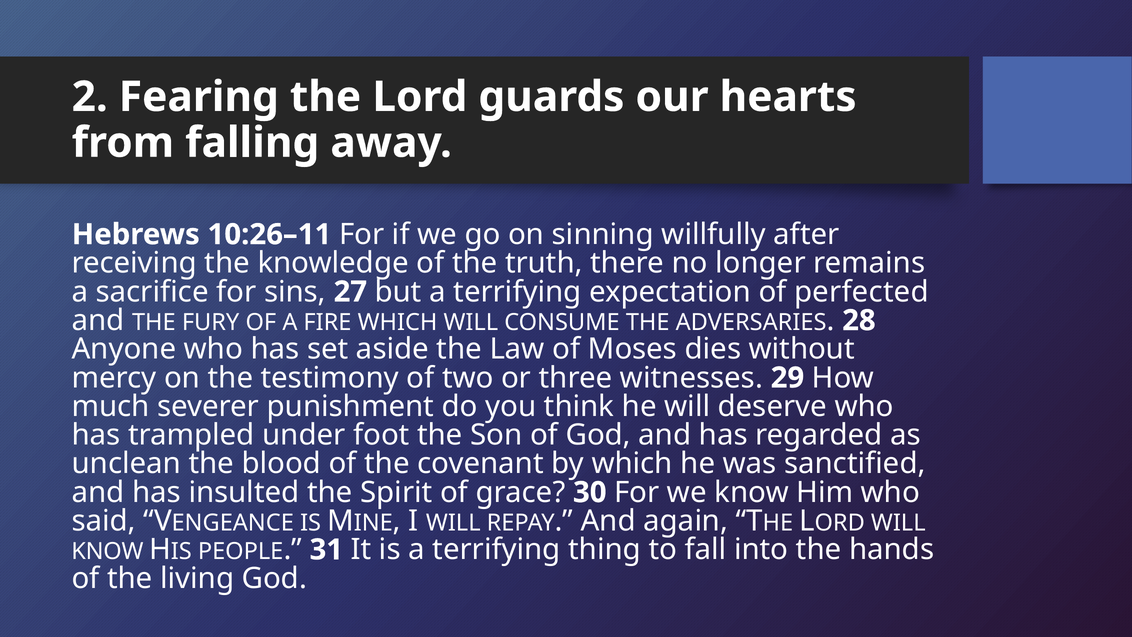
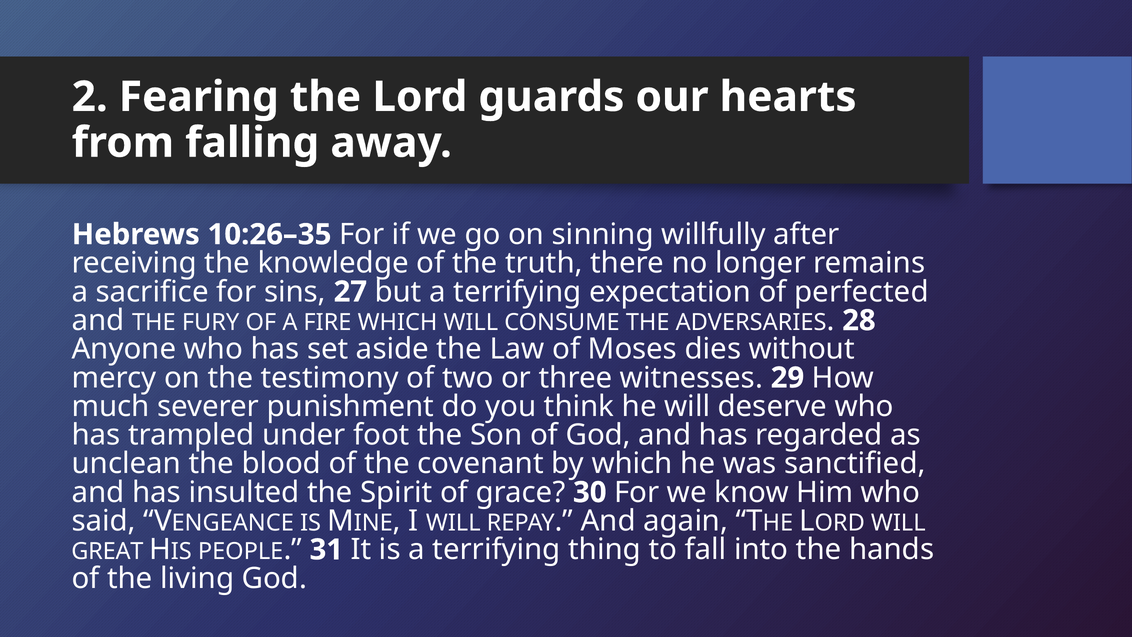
10:26–11: 10:26–11 -> 10:26–35
KNOW at (107, 551): KNOW -> GREAT
